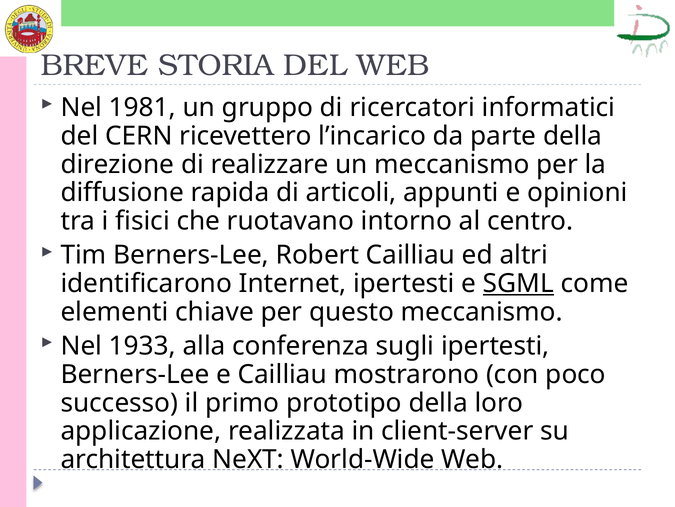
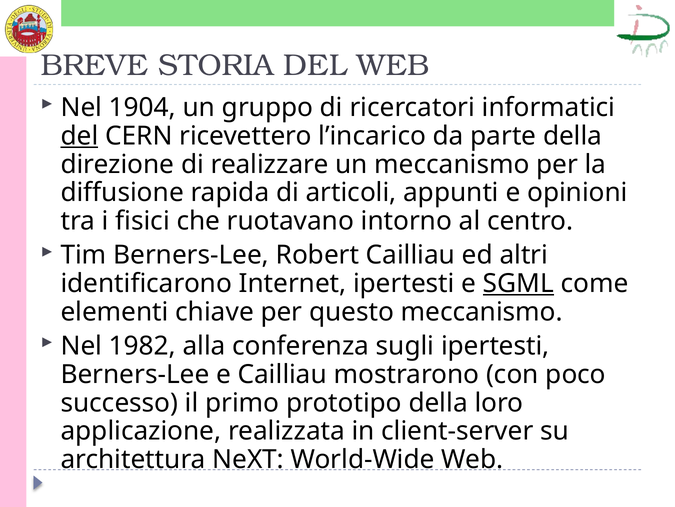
1981: 1981 -> 1904
del at (79, 136) underline: none -> present
1933: 1933 -> 1982
